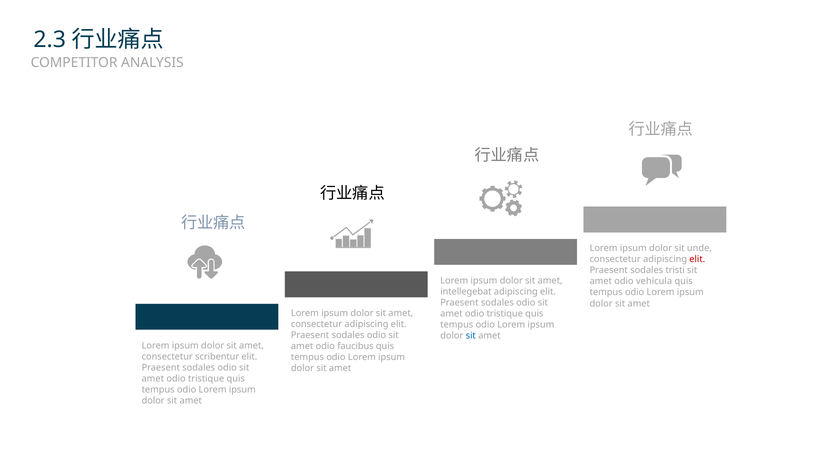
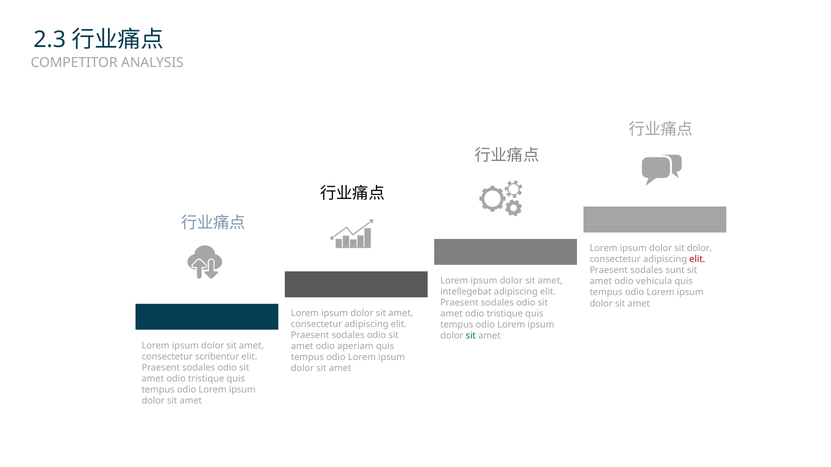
sit unde: unde -> dolor
tristi: tristi -> sunt
sit at (471, 336) colour: blue -> green
faucibus: faucibus -> aperiam
